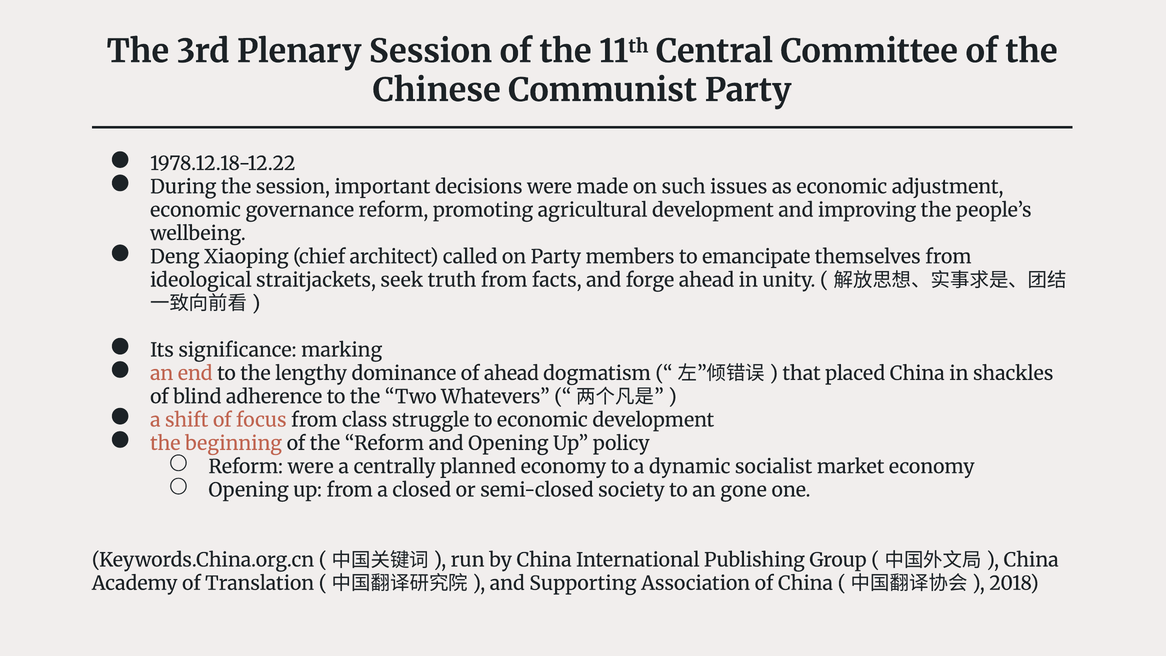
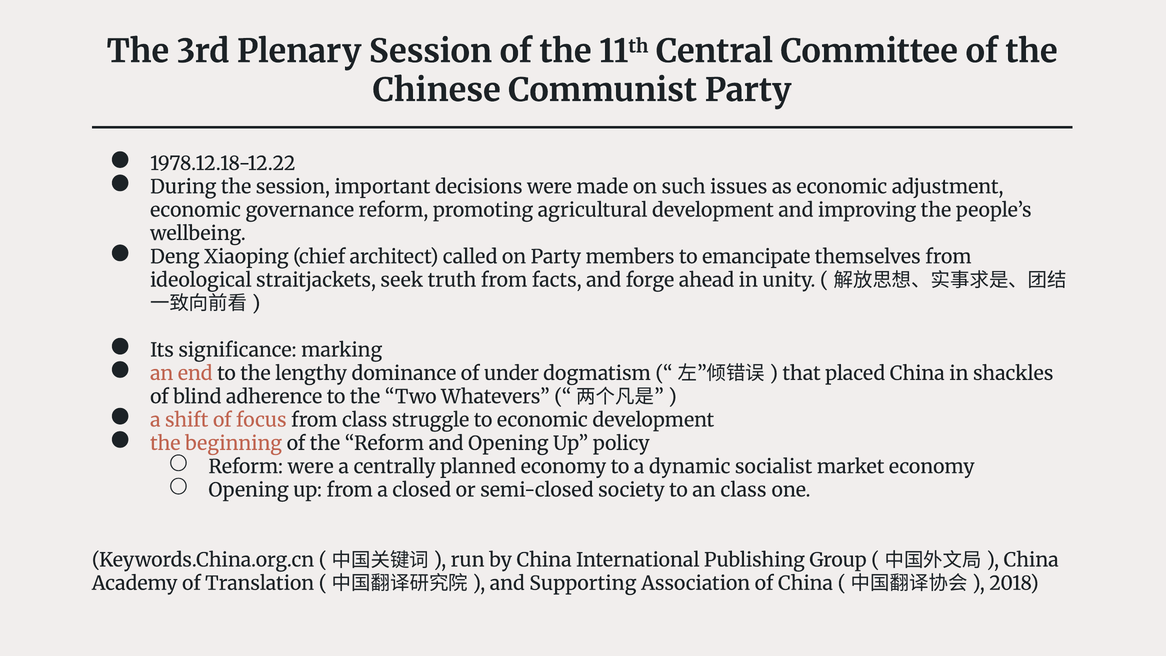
of ahead: ahead -> under
an gone: gone -> class
